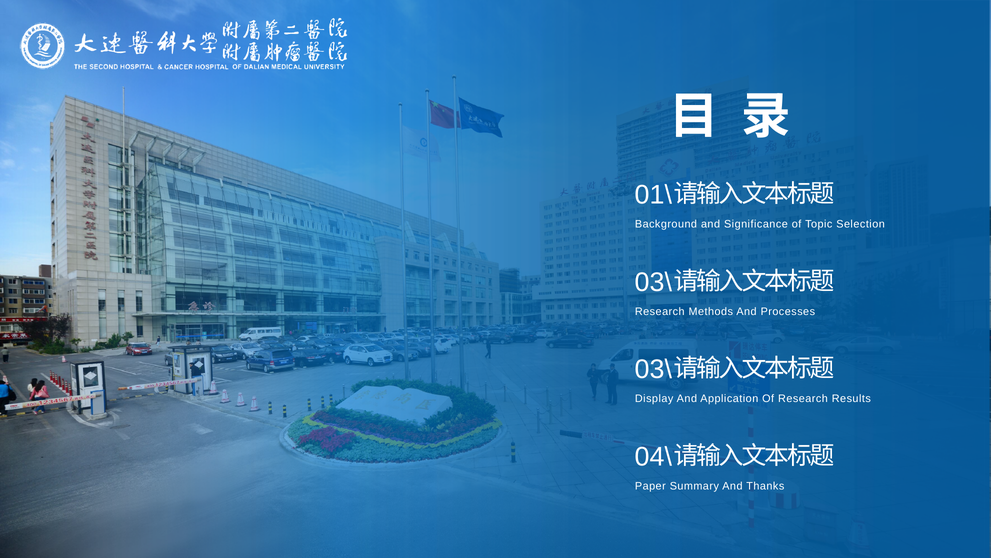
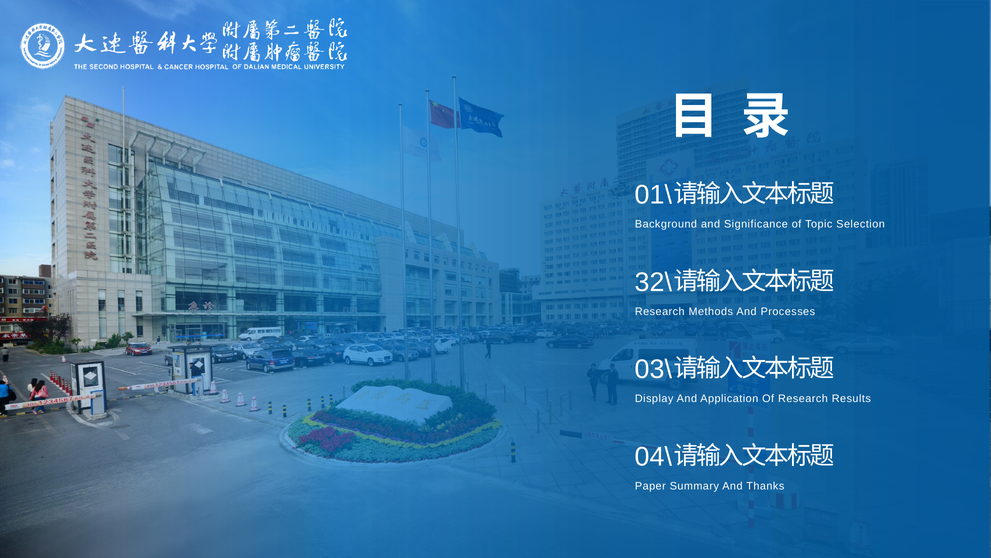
03\ at (653, 282): 03\ -> 32\
